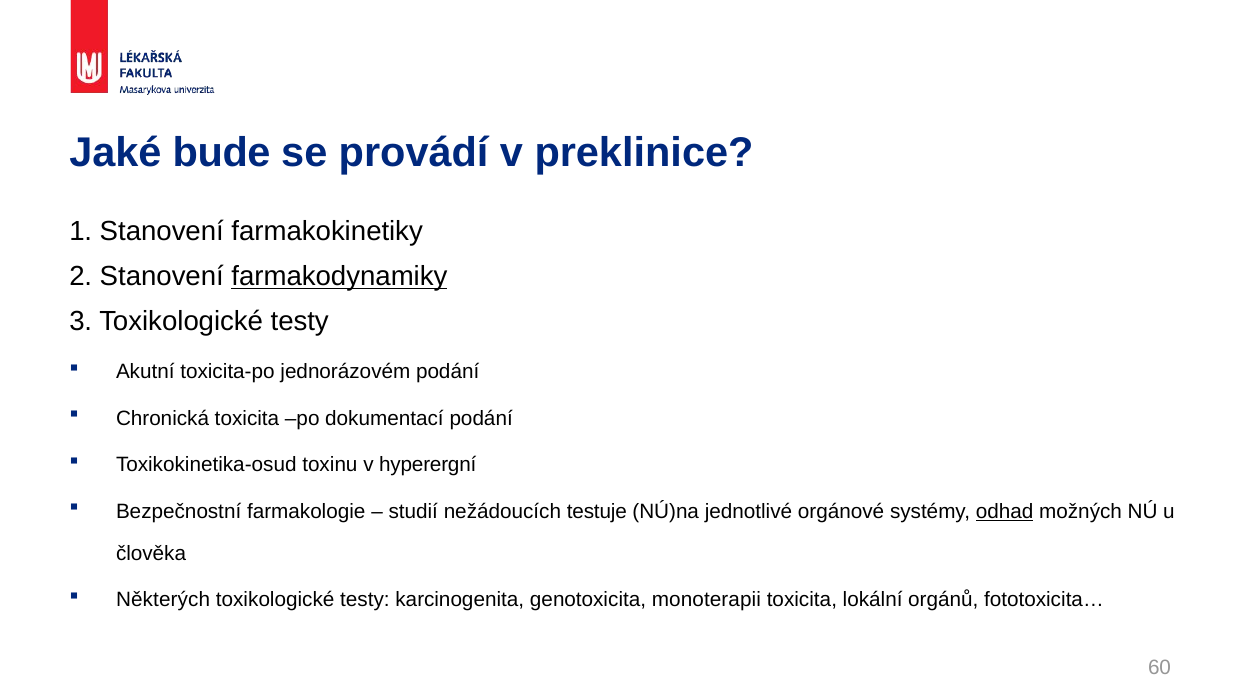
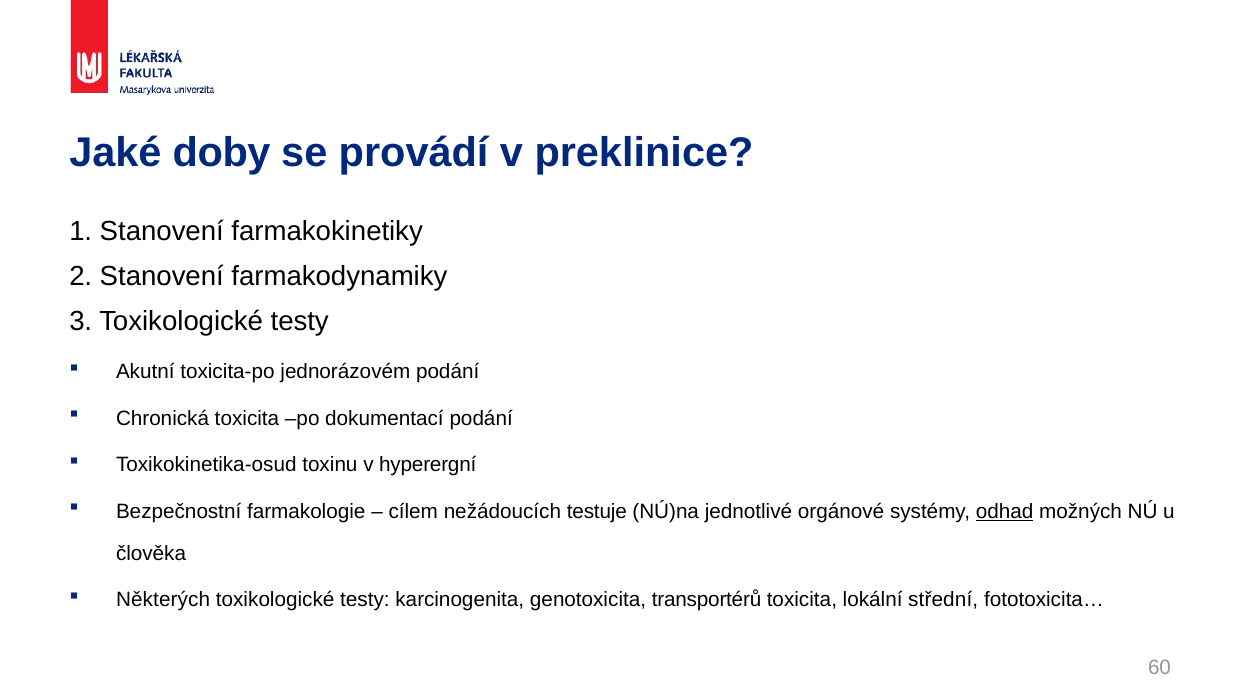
bude: bude -> doby
farmakodynamiky underline: present -> none
studií: studií -> cílem
monoterapii: monoterapii -> transportérů
orgánů: orgánů -> střední
